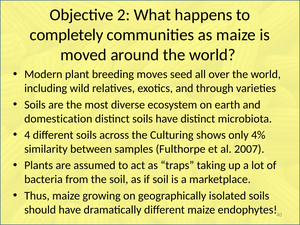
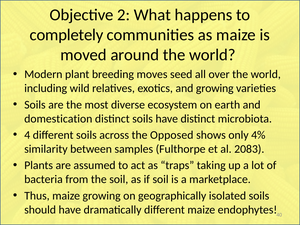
and through: through -> growing
Culturing: Culturing -> Opposed
2007: 2007 -> 2083
